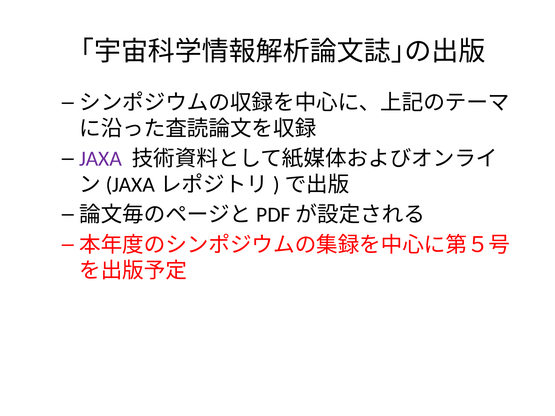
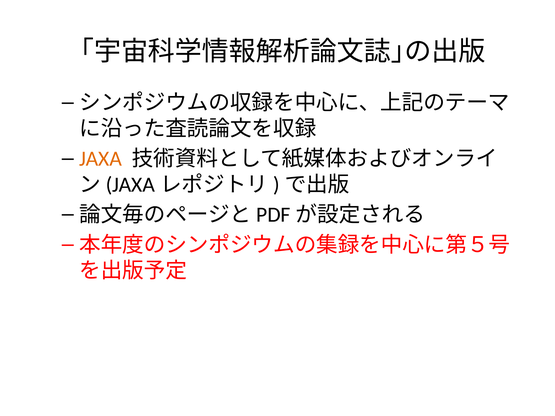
JAXA colour: purple -> orange
